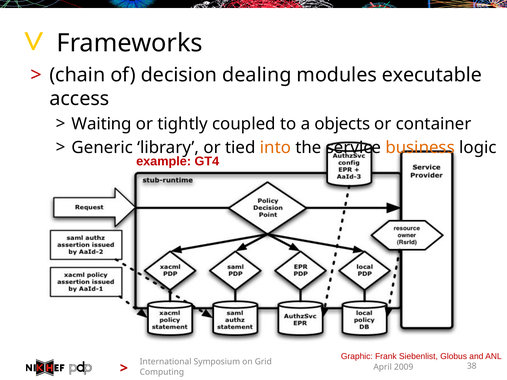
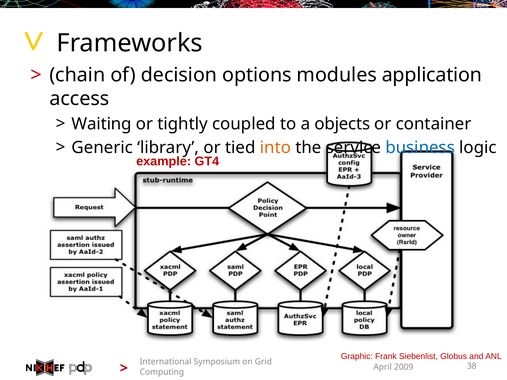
dealing: dealing -> options
executable: executable -> application
business colour: orange -> blue
